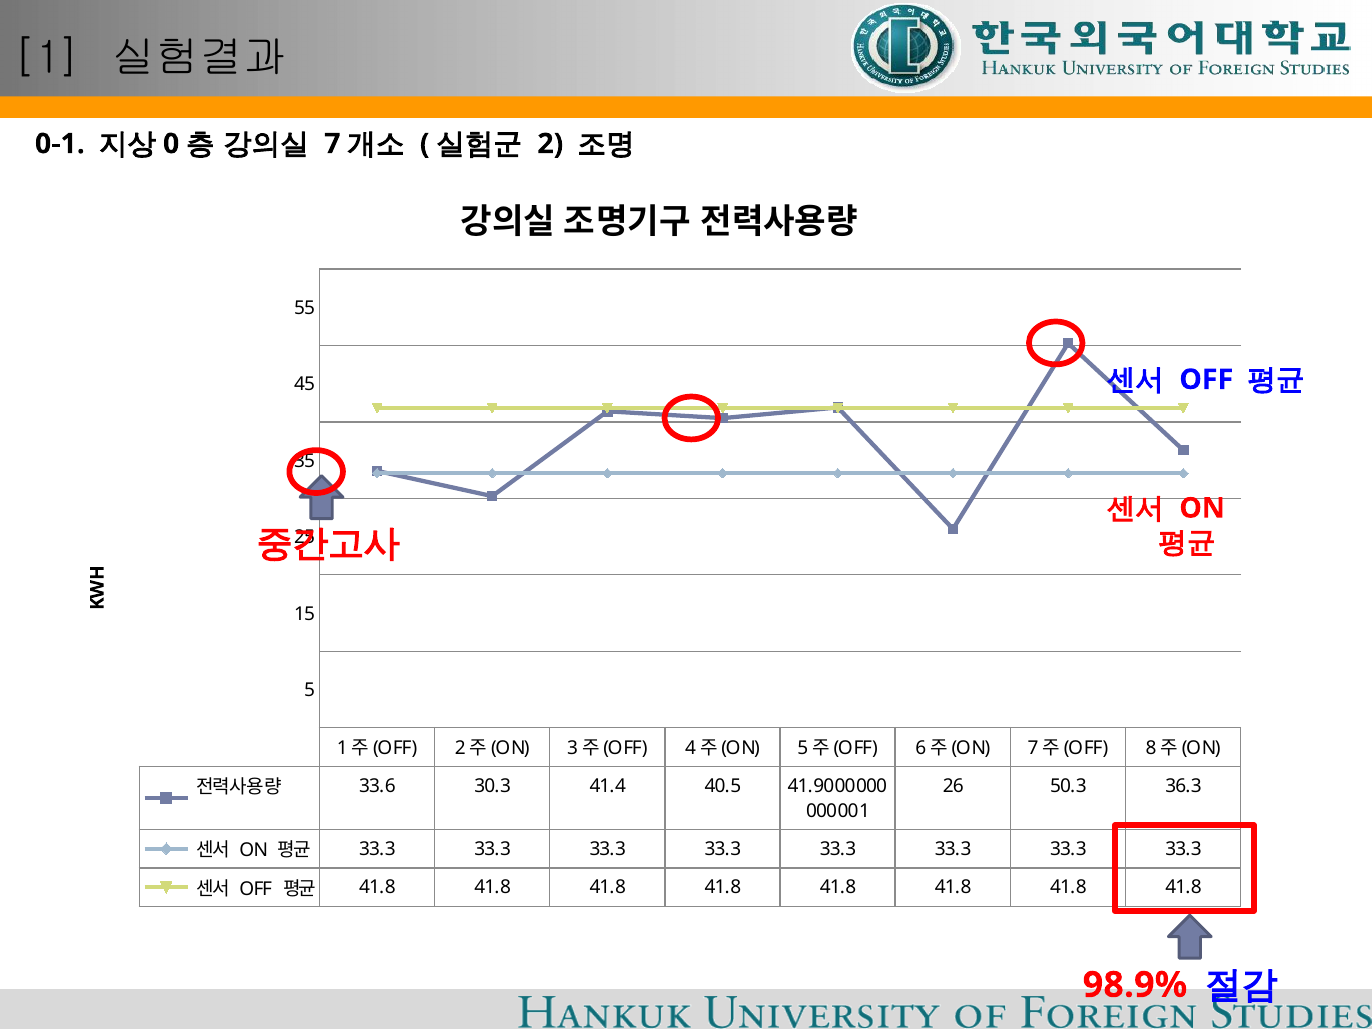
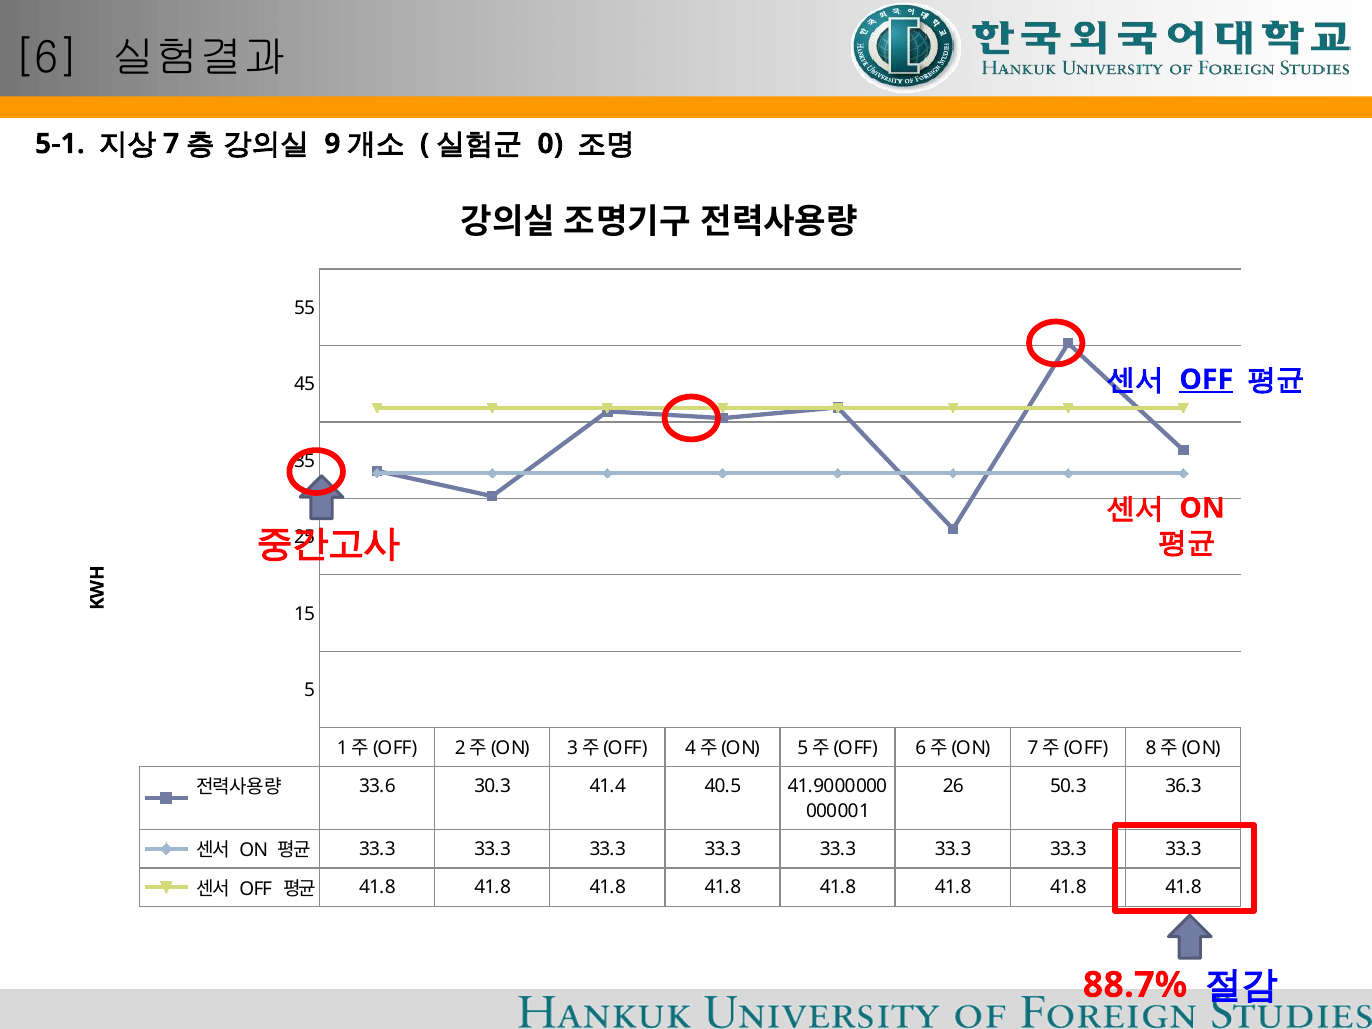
1: 1 -> 6
0-1: 0-1 -> 5-1
0: 0 -> 7
7: 7 -> 9
2: 2 -> 0
OFF at (1206, 380) underline: none -> present
98.9%: 98.9% -> 88.7%
